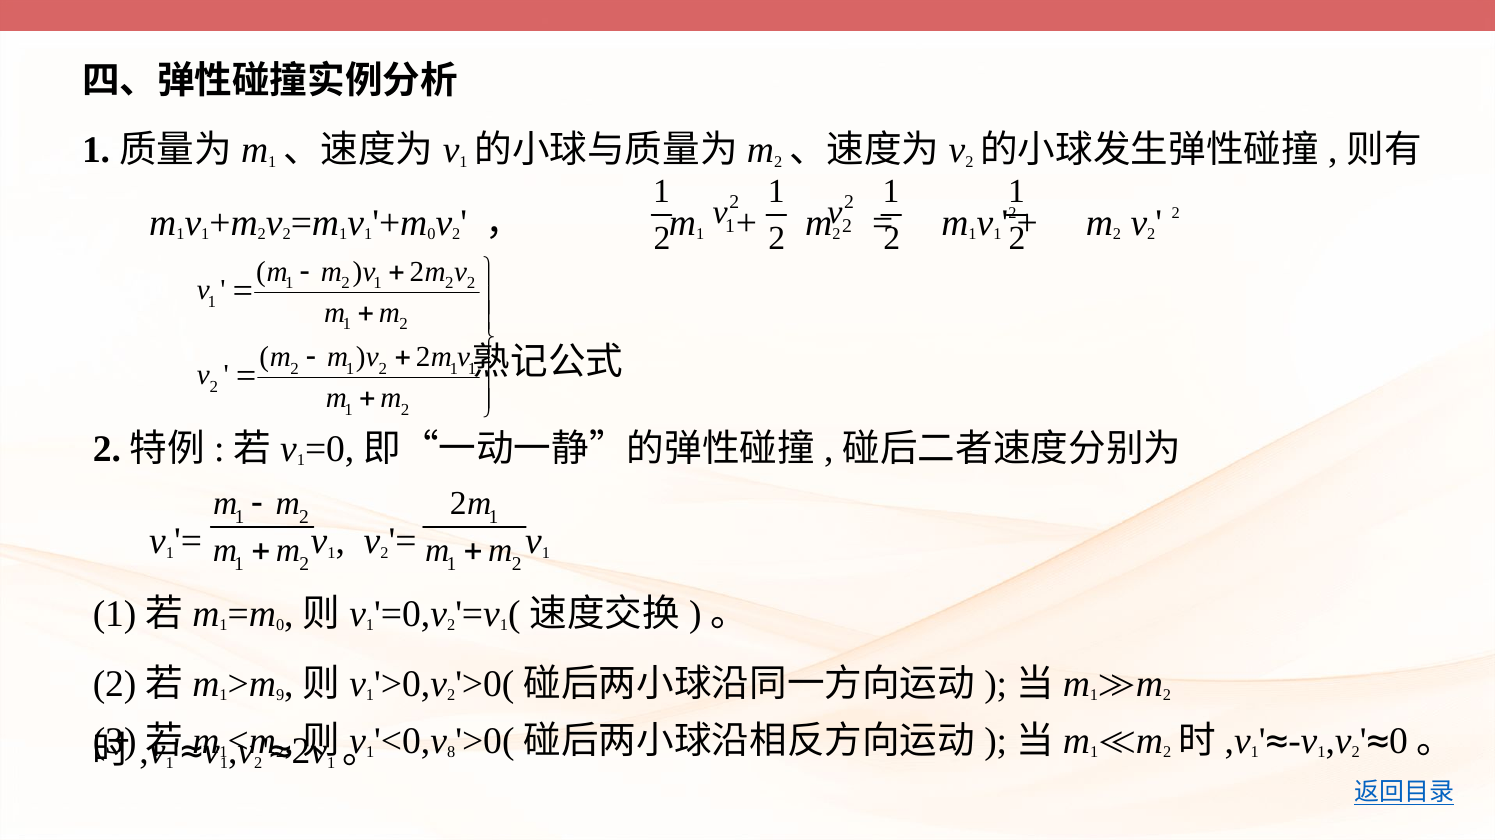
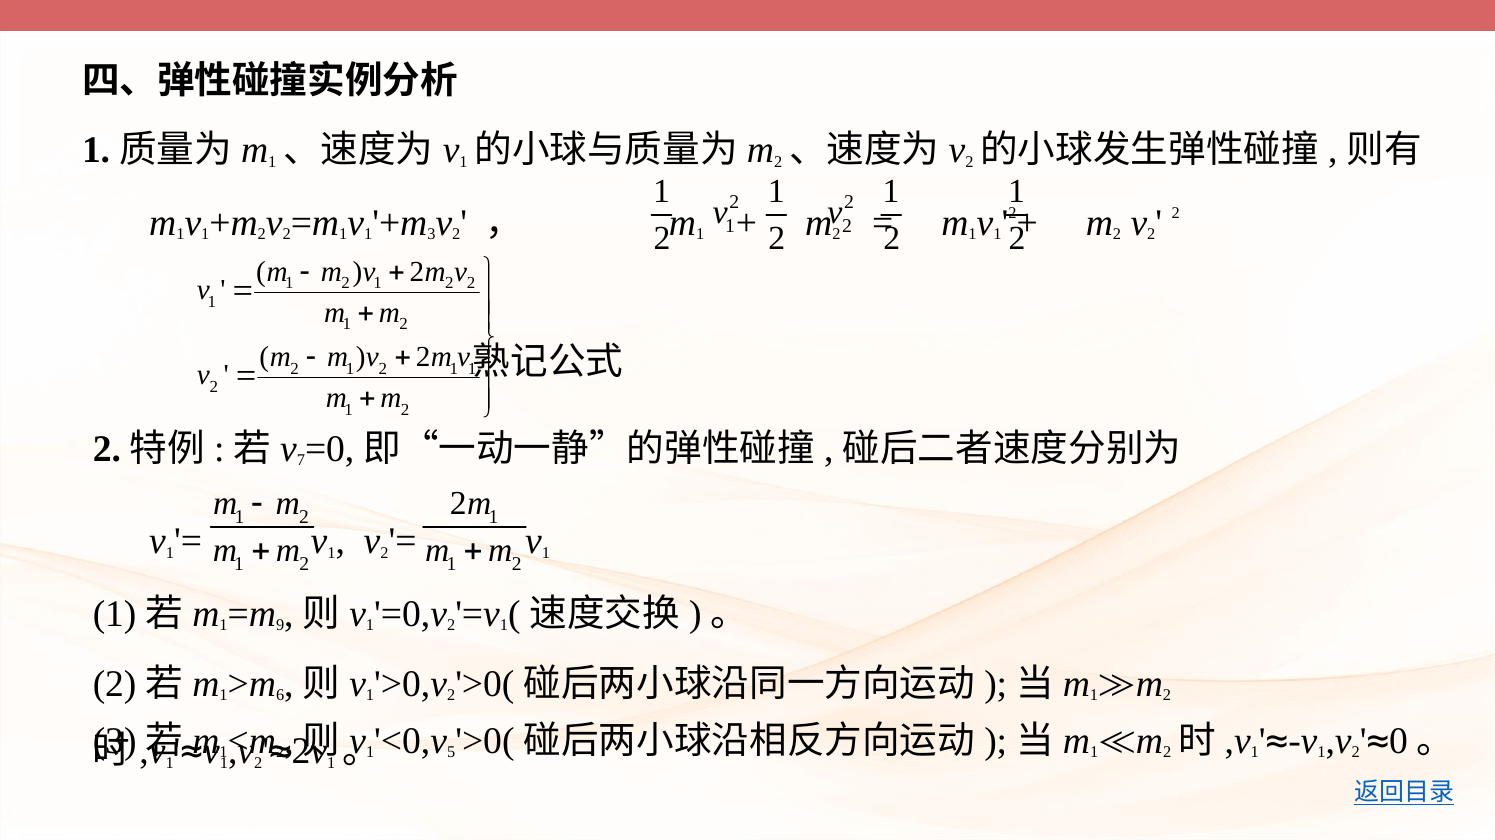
0 at (431, 234): 0 -> 3
1 at (301, 461): 1 -> 7
0 at (280, 626): 0 -> 9
9: 9 -> 6
8: 8 -> 5
